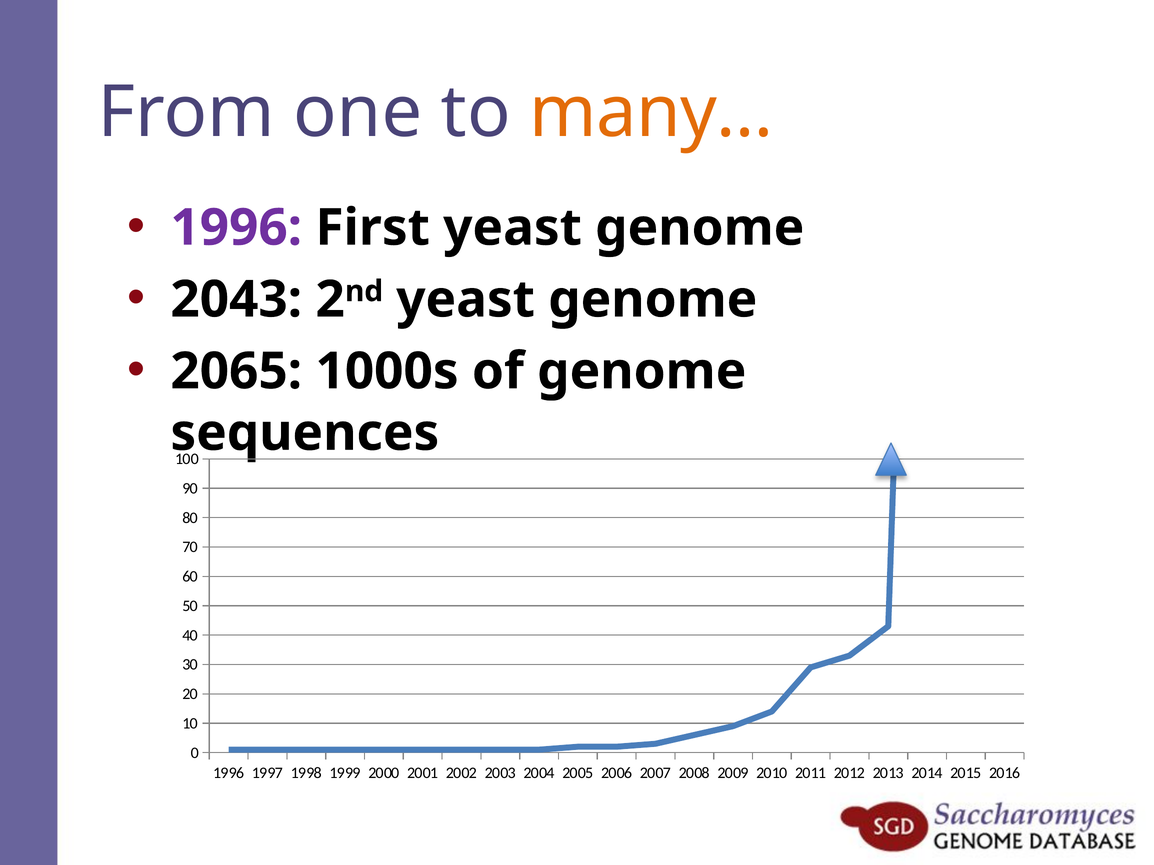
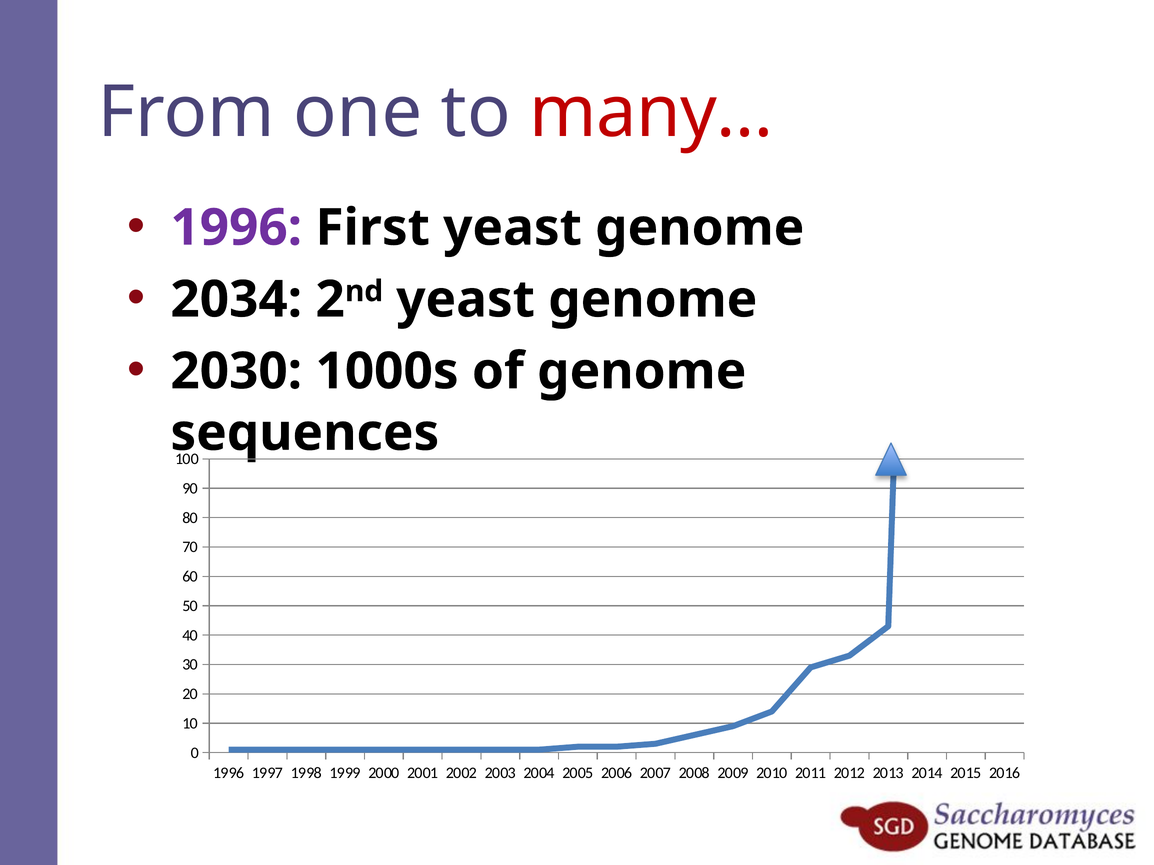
many… colour: orange -> red
2043: 2043 -> 2034
2065: 2065 -> 2030
